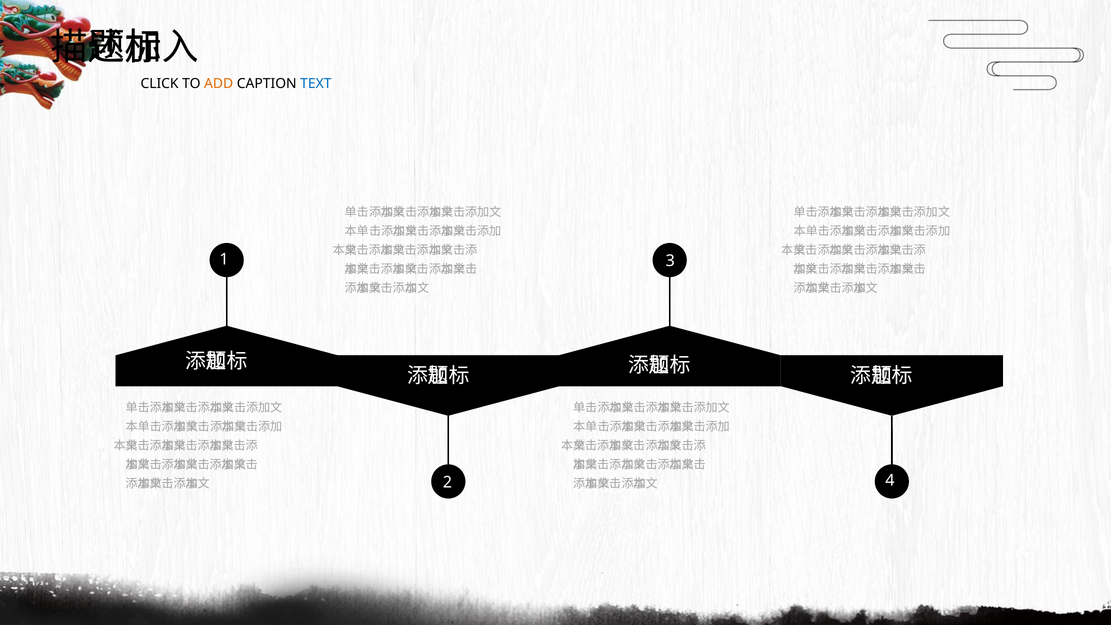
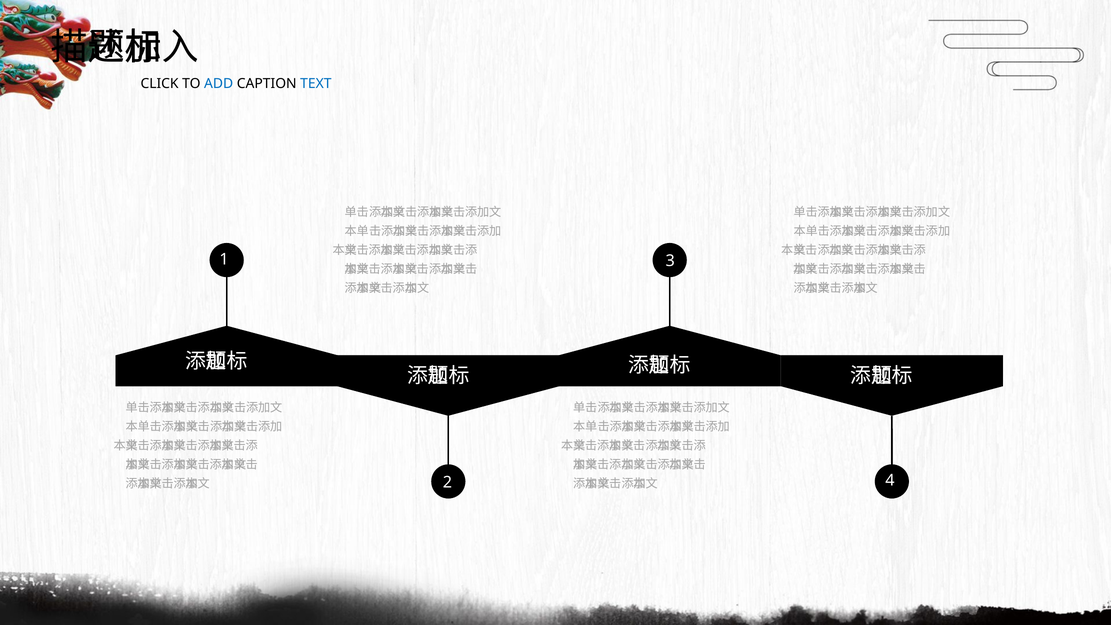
ADD colour: orange -> blue
